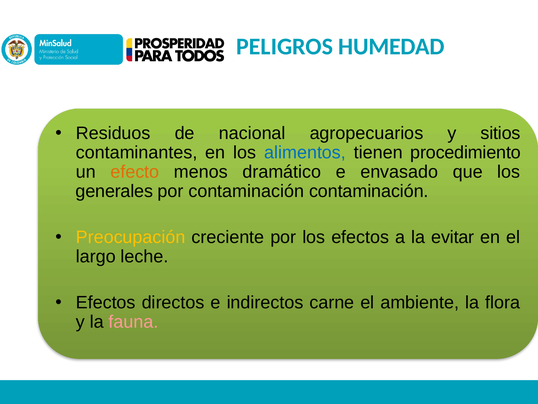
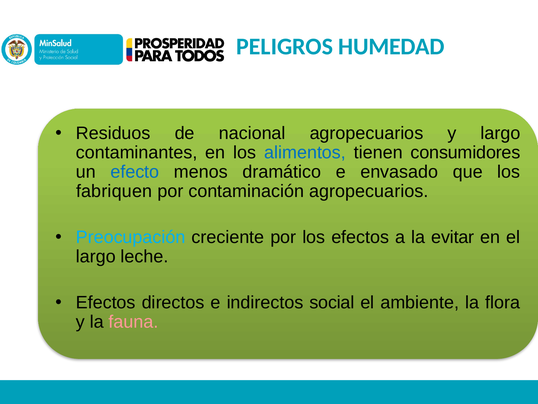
y sitios: sitios -> largo
procedimiento: procedimiento -> consumidores
efecto colour: orange -> blue
generales: generales -> fabriquen
contaminación contaminación: contaminación -> agropecuarios
Preocupación colour: yellow -> light blue
carne: carne -> social
